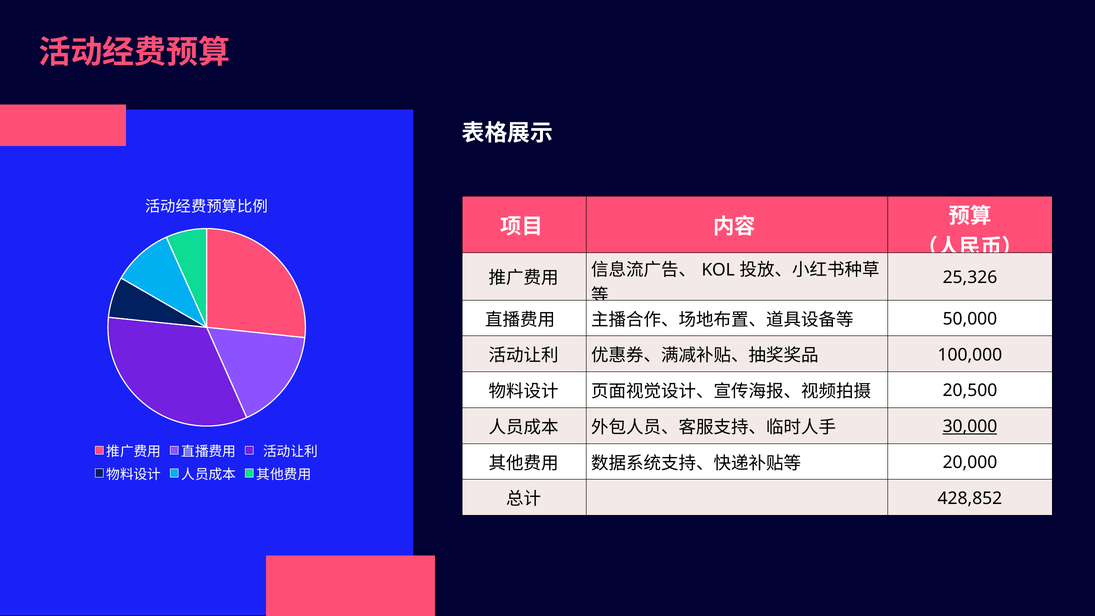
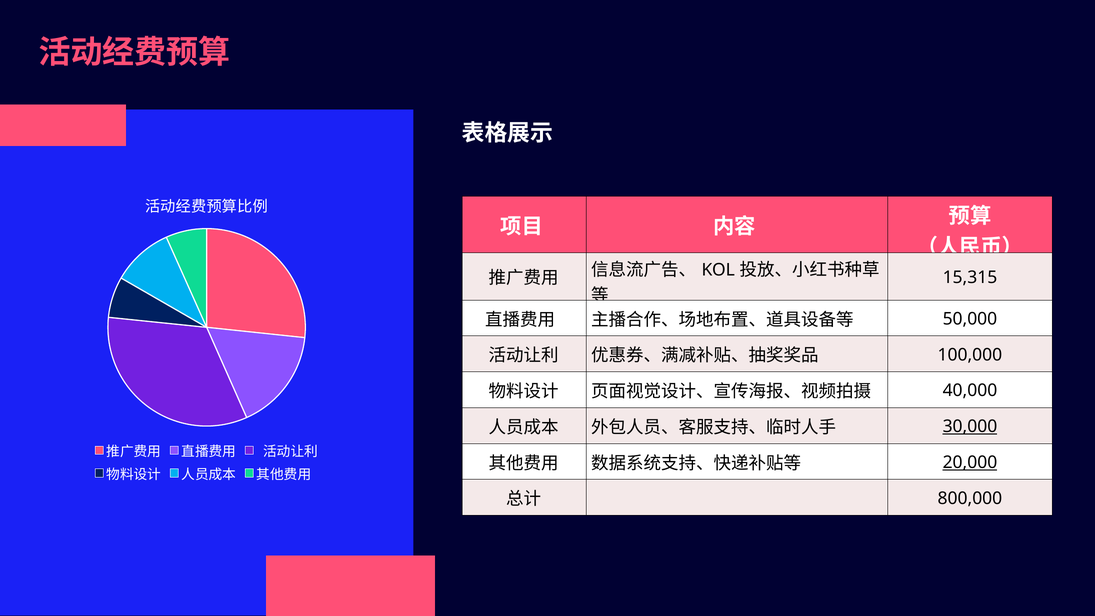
25,326: 25,326 -> 15,315
20,500: 20,500 -> 40,000
20,000 underline: none -> present
428,852: 428,852 -> 800,000
